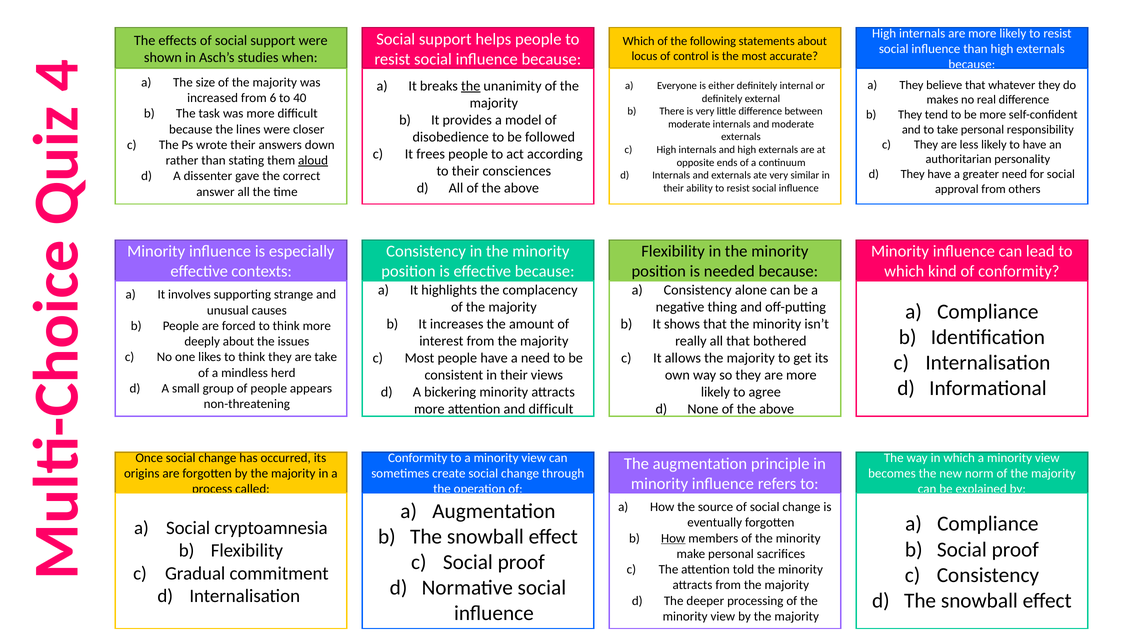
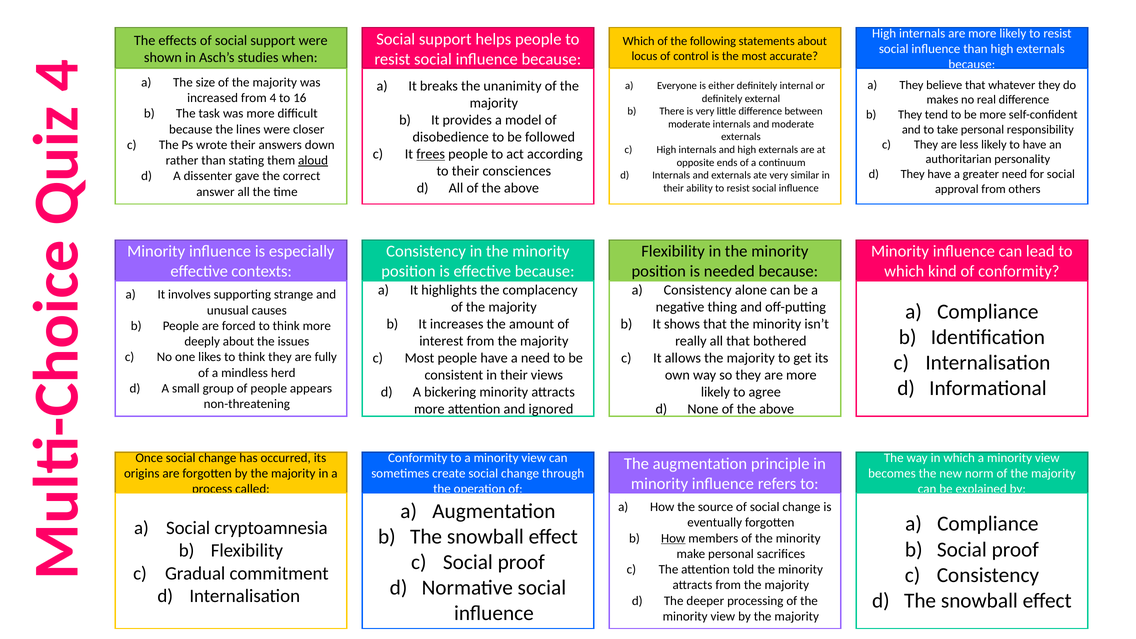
the at (471, 86) underline: present -> none
from 6: 6 -> 4
40: 40 -> 16
frees underline: none -> present
are take: take -> fully
and difficult: difficult -> ignored
